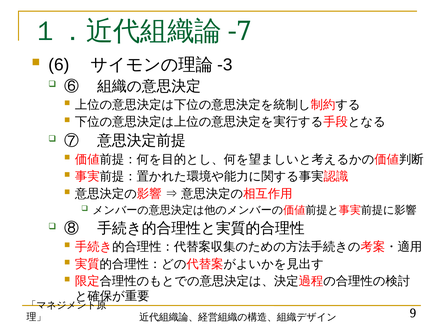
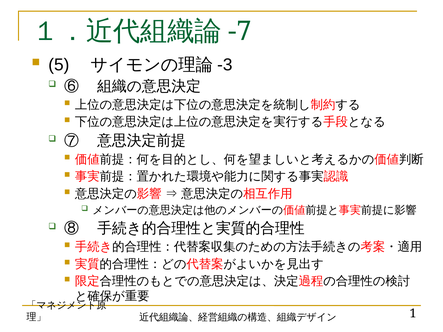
6: 6 -> 5
9: 9 -> 1
